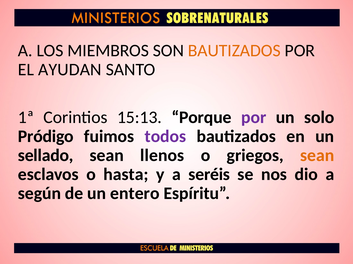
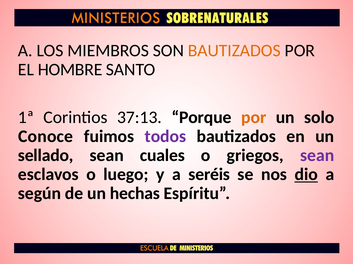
AYUDAN: AYUDAN -> HOMBRE
15:13: 15:13 -> 37:13
por at (254, 118) colour: purple -> orange
Pródigo: Pródigo -> Conoce
llenos: llenos -> cuales
sean at (317, 156) colour: orange -> purple
hasta: hasta -> luego
dio underline: none -> present
entero: entero -> hechas
